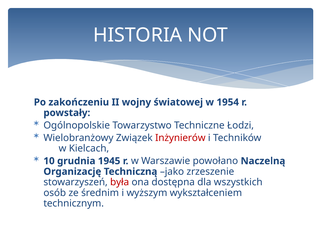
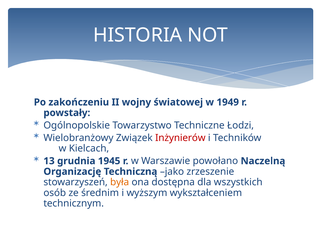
1954: 1954 -> 1949
10: 10 -> 13
była colour: red -> orange
